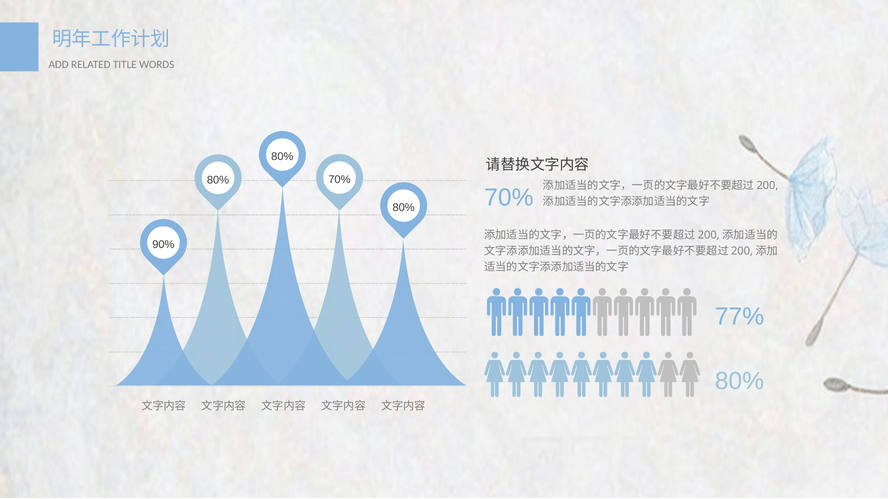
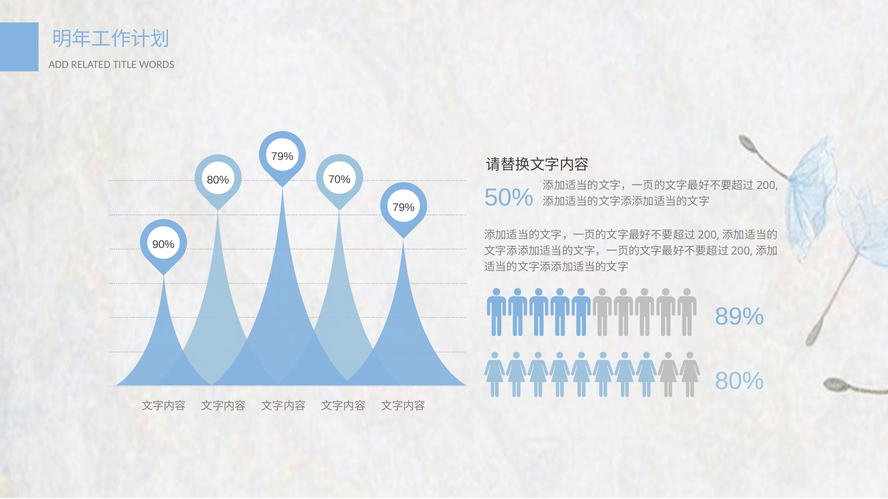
80% at (282, 157): 80% -> 79%
70% at (509, 198): 70% -> 50%
80% at (404, 208): 80% -> 79%
77%: 77% -> 89%
